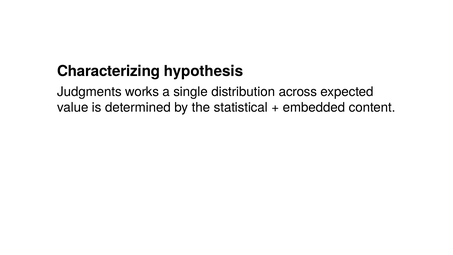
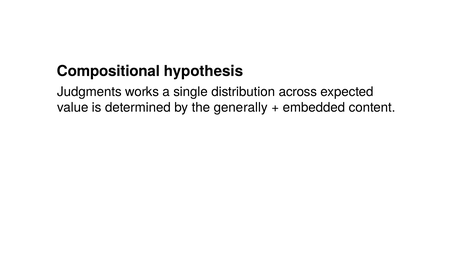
Characterizing: Characterizing -> Compositional
statistical: statistical -> generally
